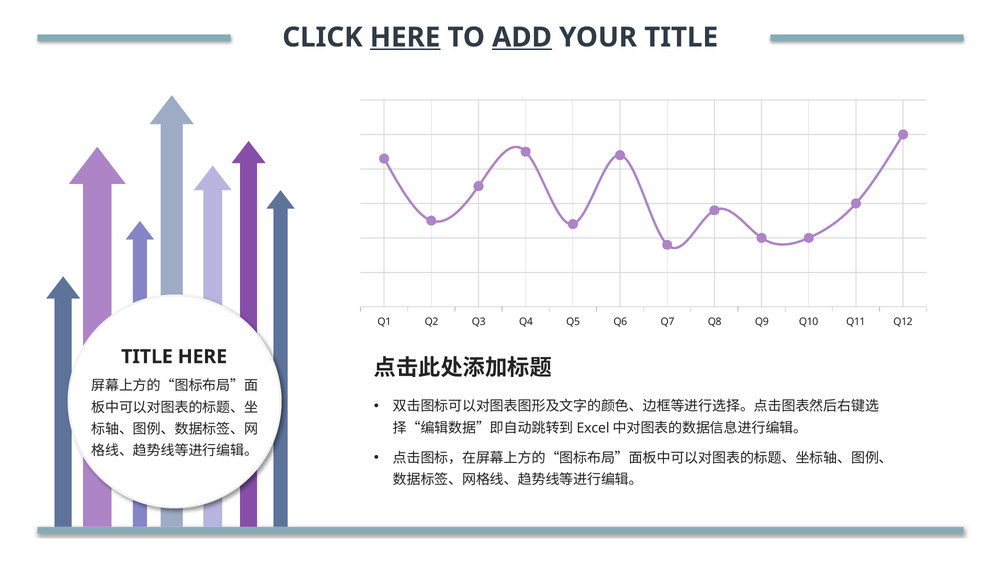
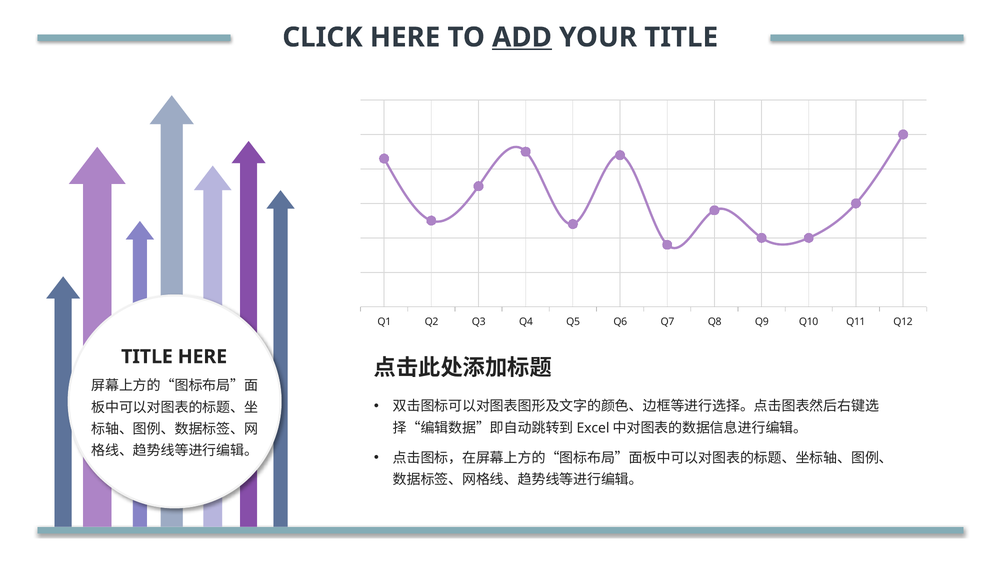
HERE at (405, 37) underline: present -> none
